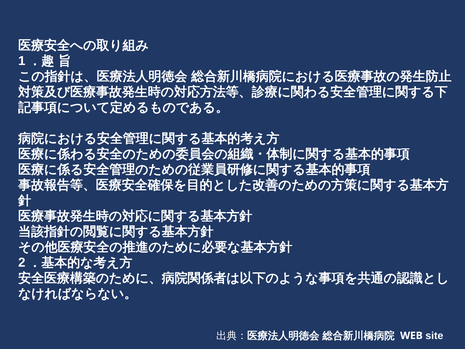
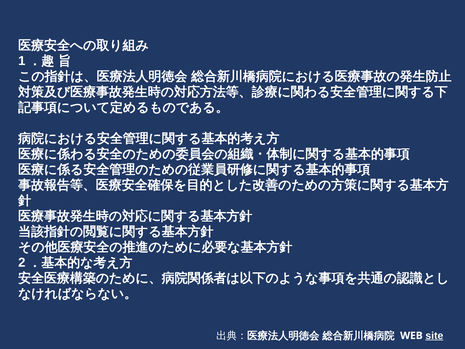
site underline: none -> present
